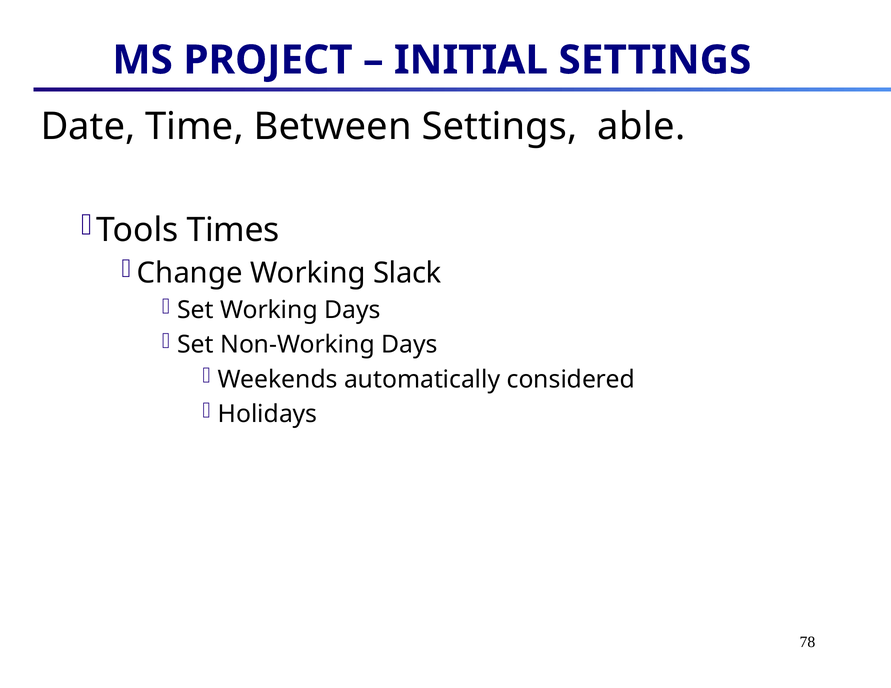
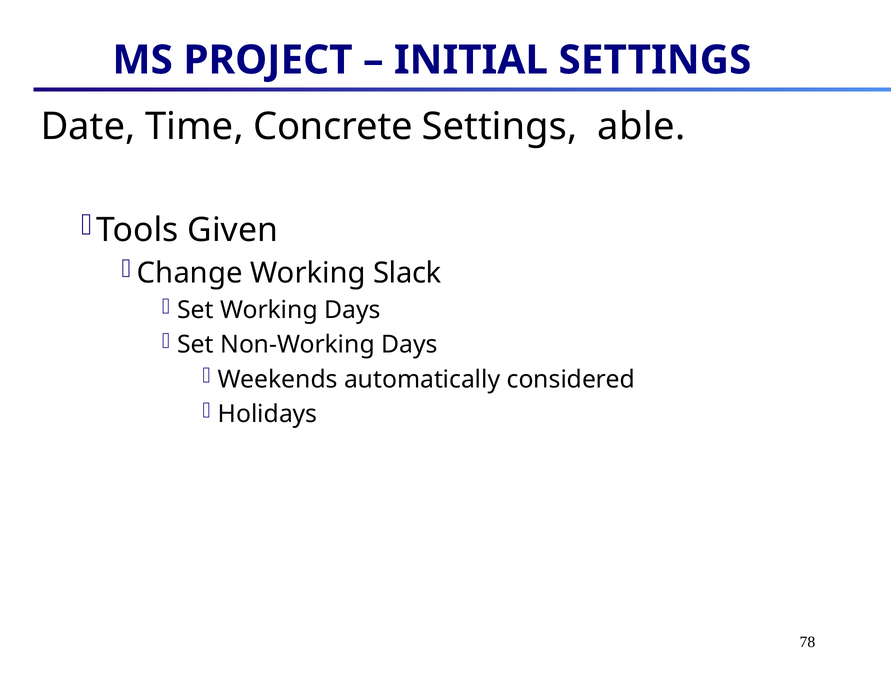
Between: Between -> Concrete
Times: Times -> Given
